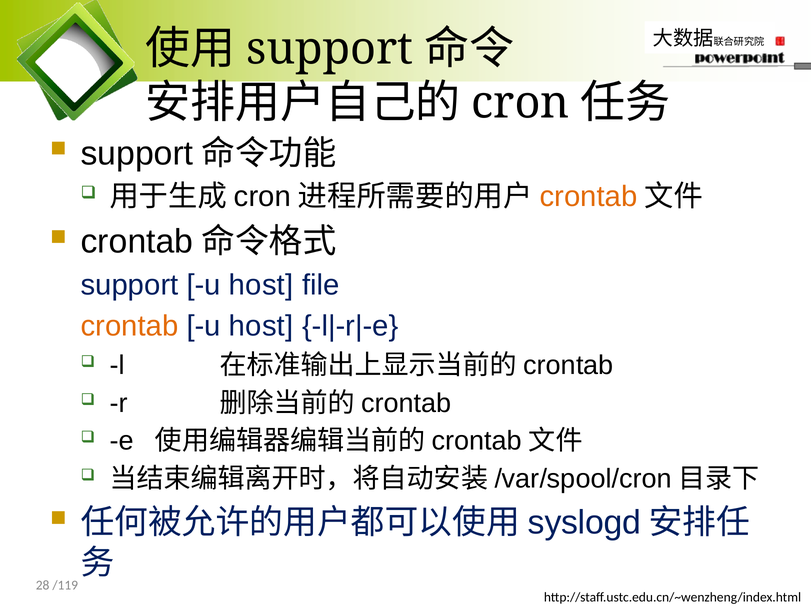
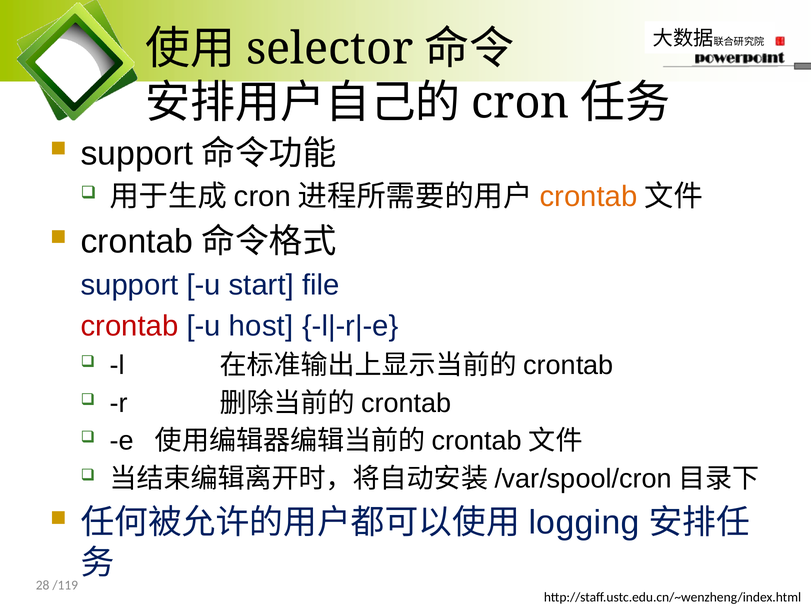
support at (330, 49): support -> selector
host at (261, 285): host -> start
crontab at (130, 326) colour: orange -> red
syslogd: syslogd -> logging
